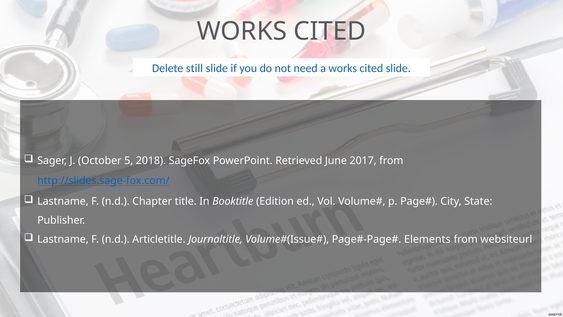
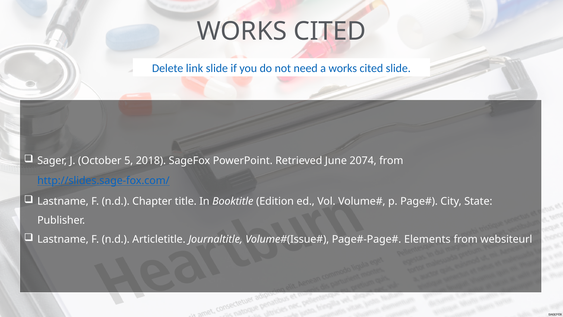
still: still -> link
2017: 2017 -> 2074
